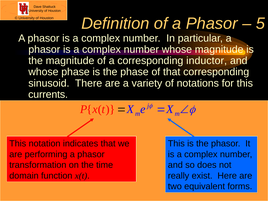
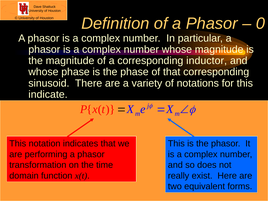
5: 5 -> 0
currents: currents -> indicate
